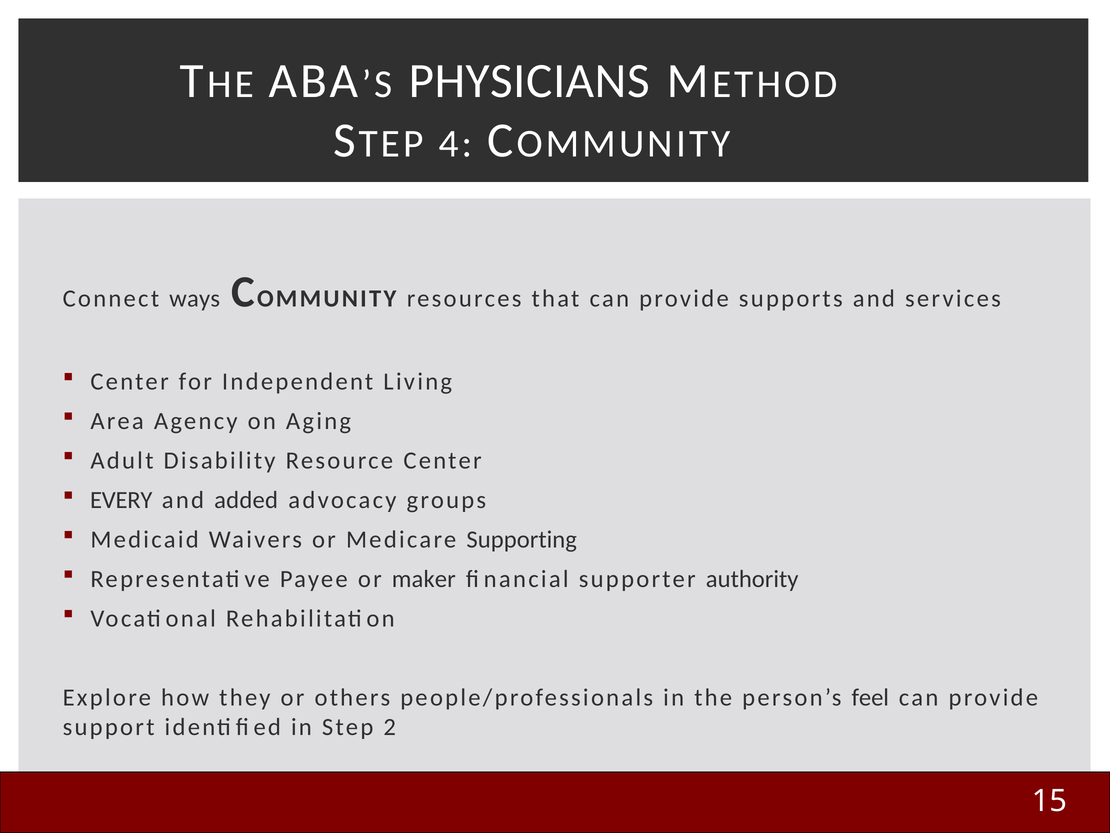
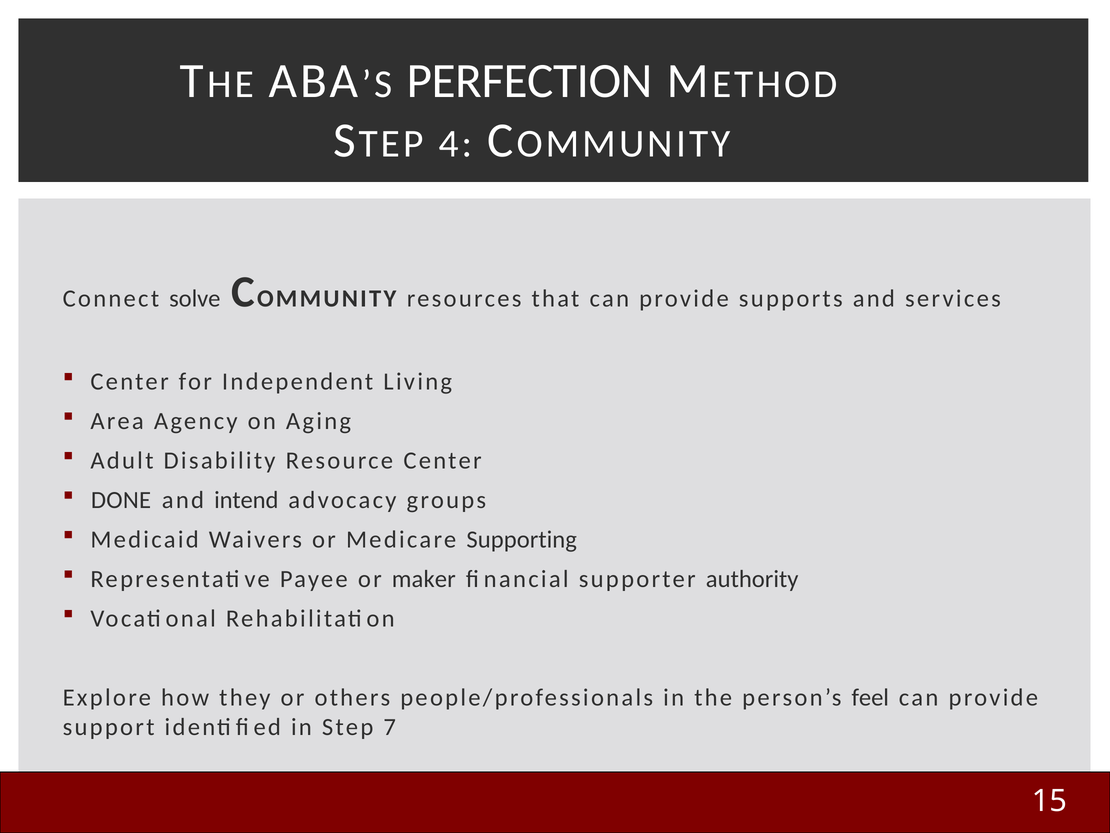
PHYSICIANS: PHYSICIANS -> PERFECTION
ways: ways -> solve
EVERY: EVERY -> DONE
added: added -> intend
2: 2 -> 7
